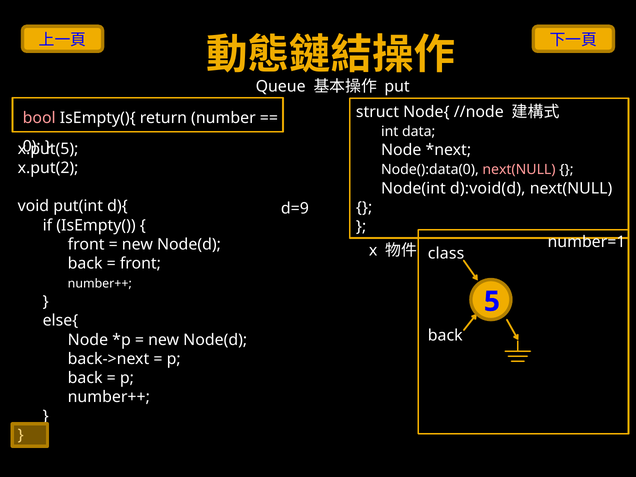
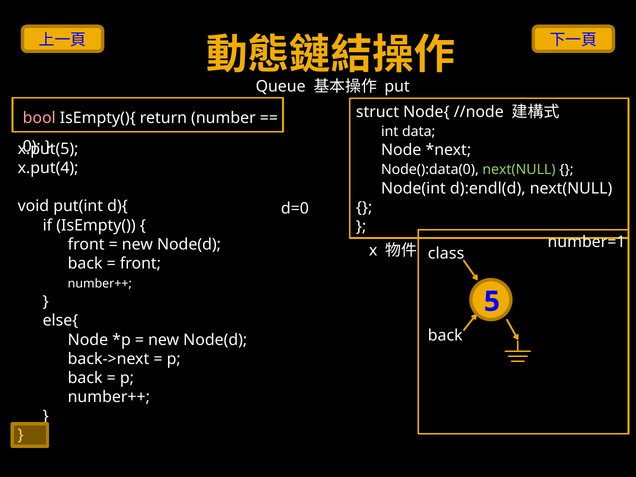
x.put(2: x.put(2 -> x.put(4
next(NULL at (519, 170) colour: pink -> light green
d):void(d: d):void(d -> d):endl(d
d=9: d=9 -> d=0
